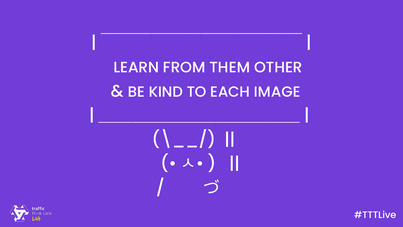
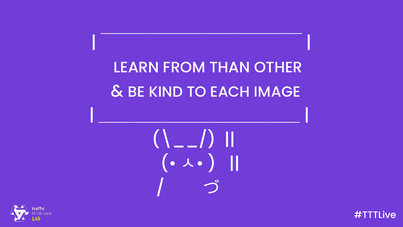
THEM: THEM -> THAN
